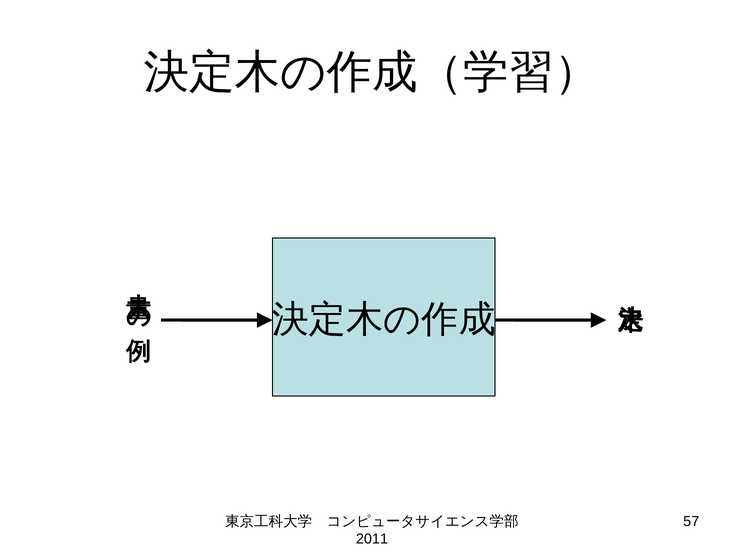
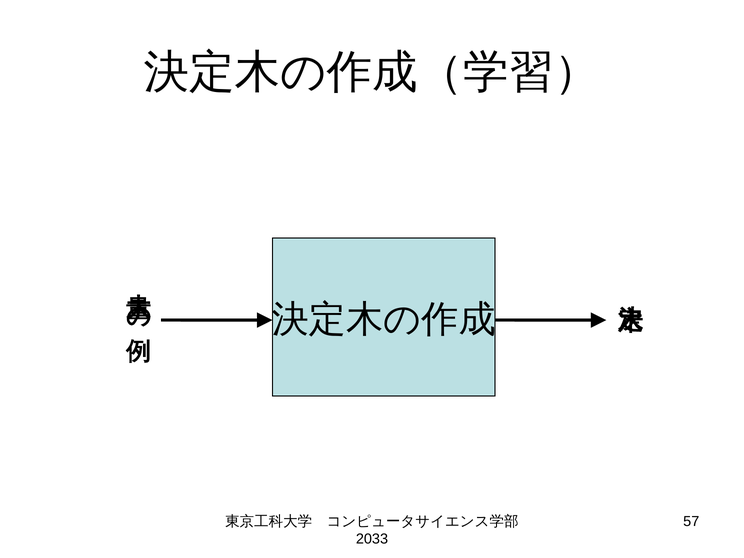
2011: 2011 -> 2033
